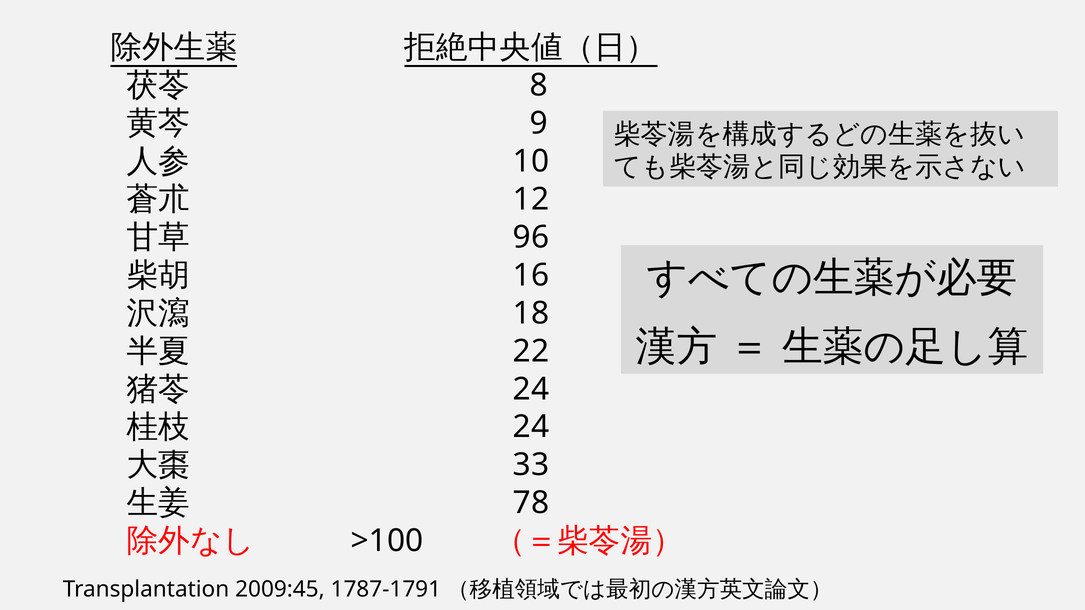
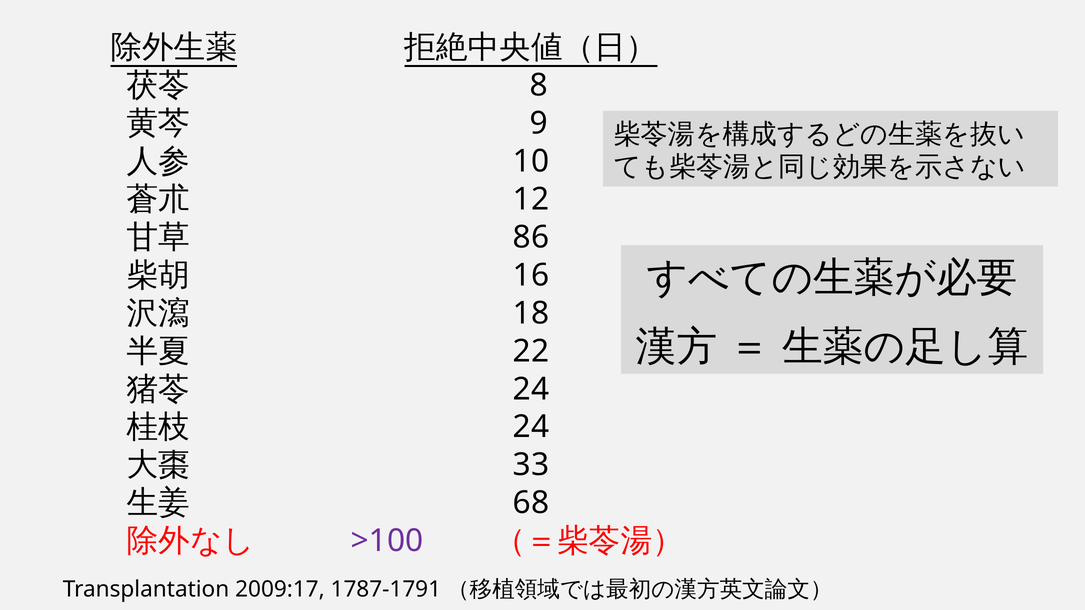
96: 96 -> 86
78: 78 -> 68
>100 colour: black -> purple
2009:45: 2009:45 -> 2009:17
